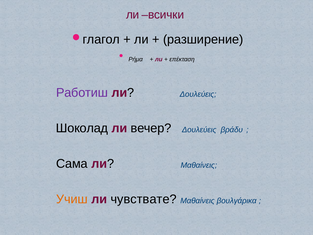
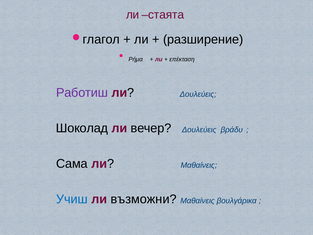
всички: всички -> стаята
Учиш colour: orange -> blue
чувствате: чувствате -> възможни
